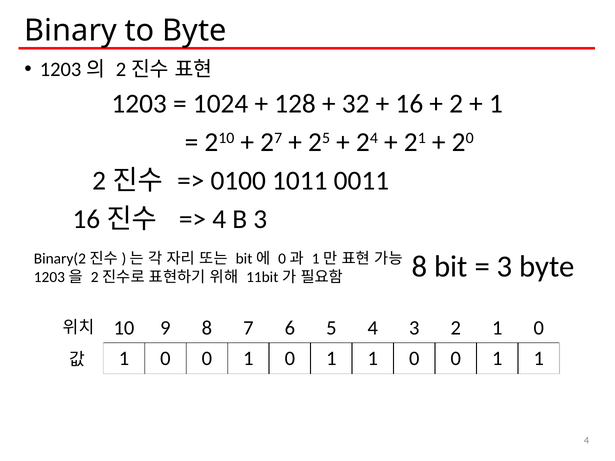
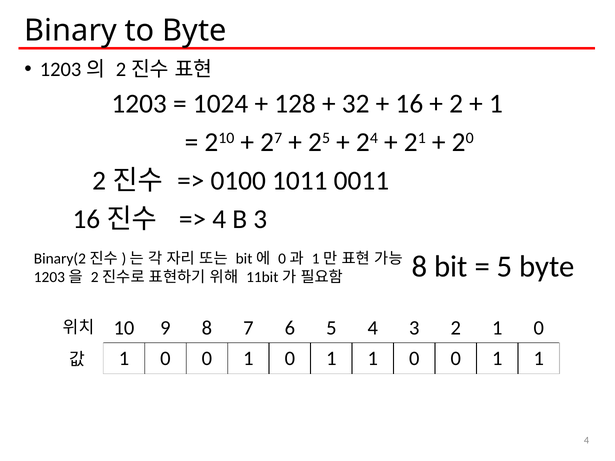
3 at (505, 267): 3 -> 5
